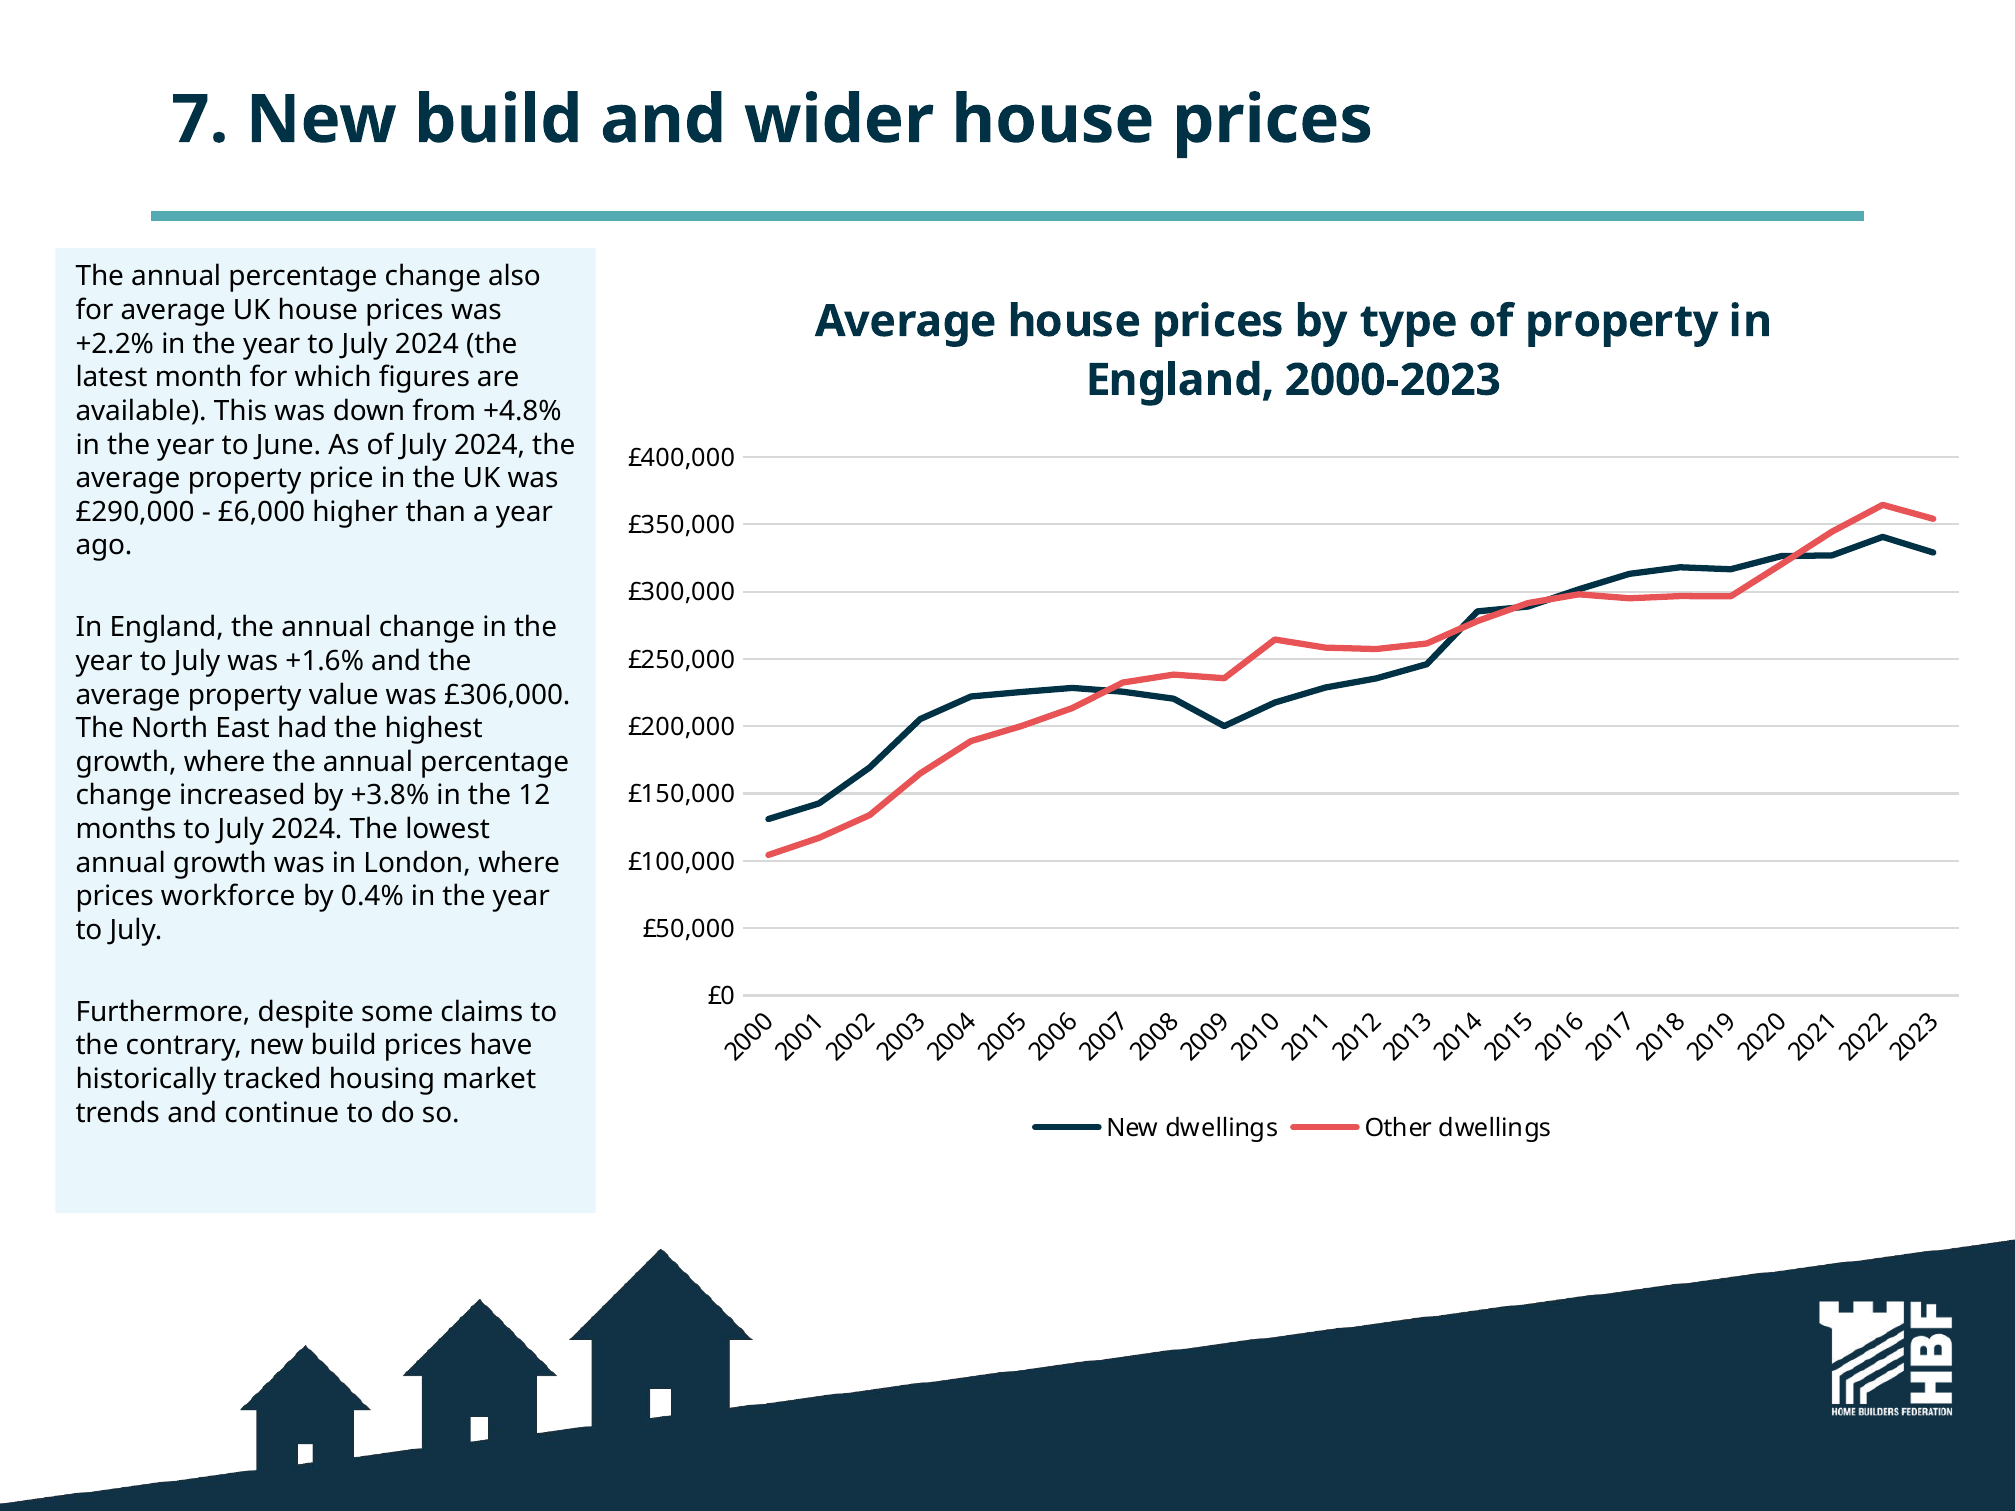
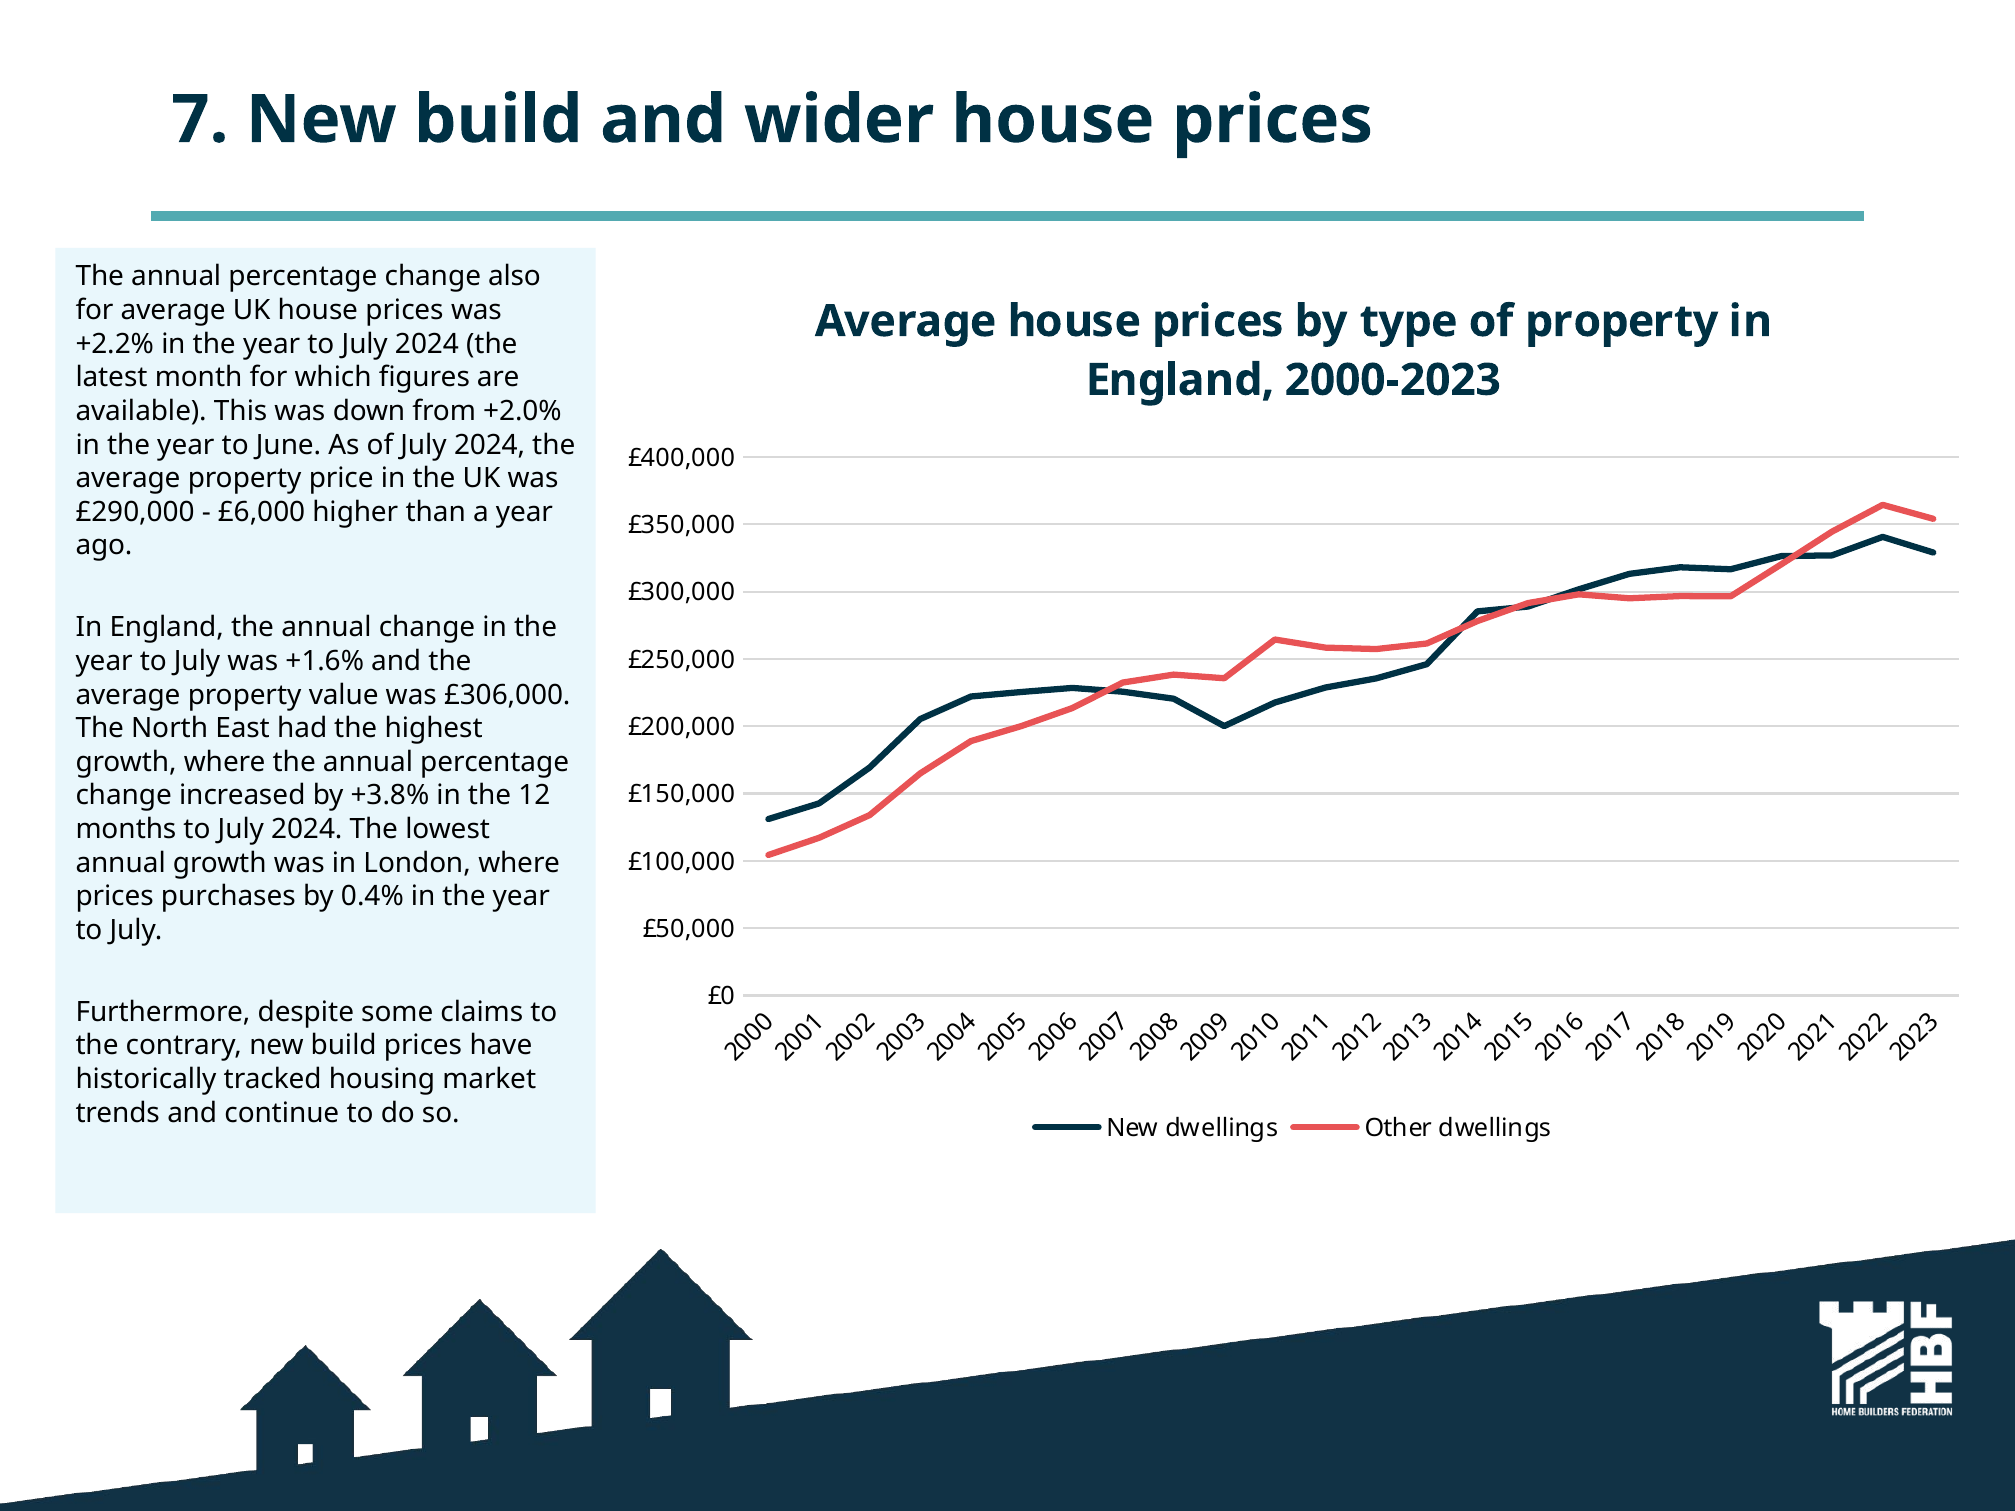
+4.8%: +4.8% -> +2.0%
workforce: workforce -> purchases
